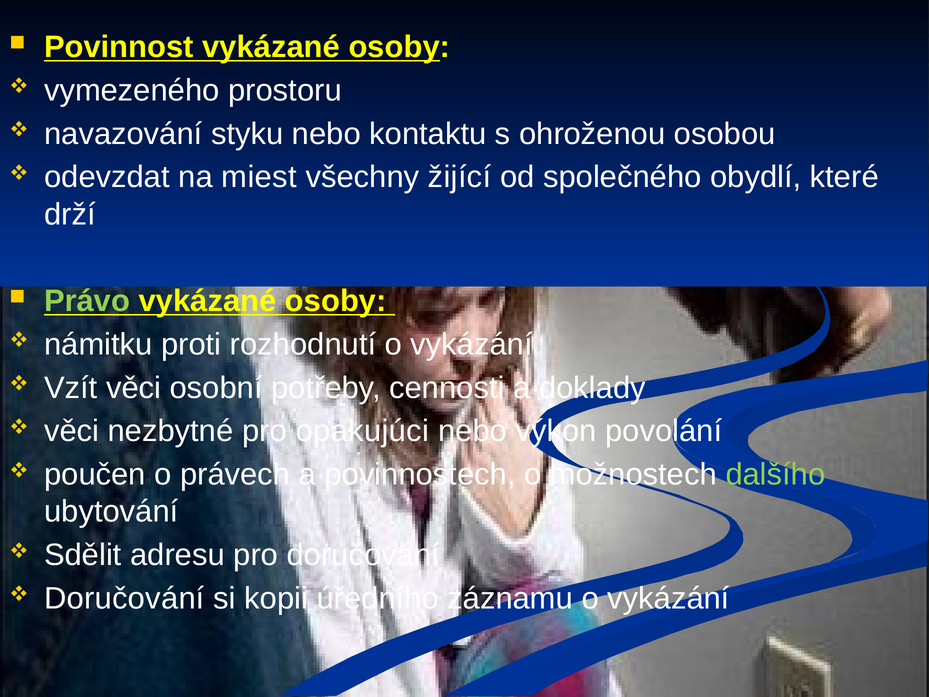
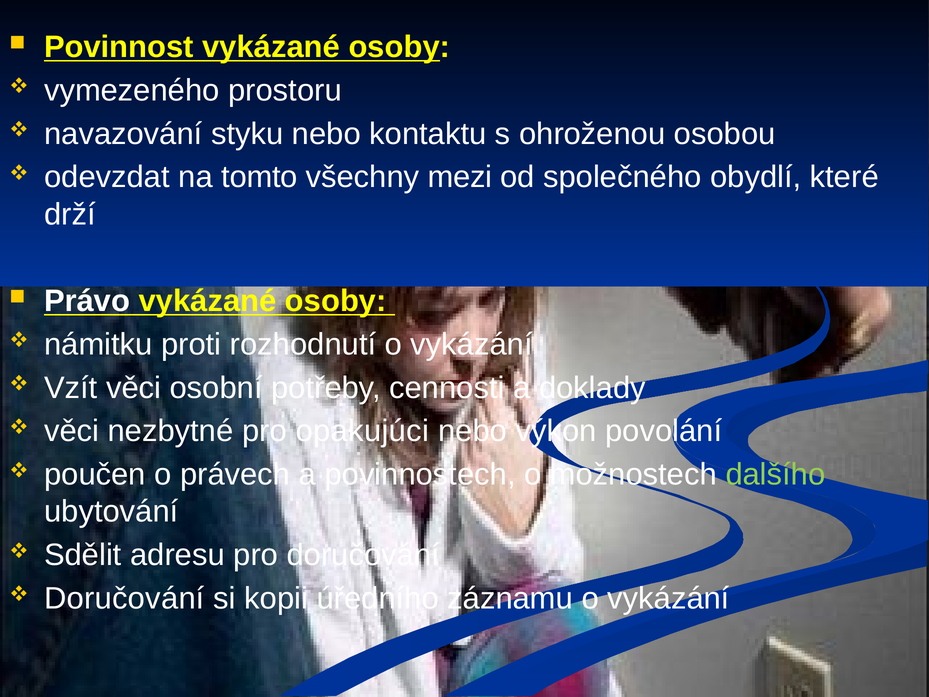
miest: miest -> tomto
žijící: žijící -> mezi
Právo colour: light green -> white
